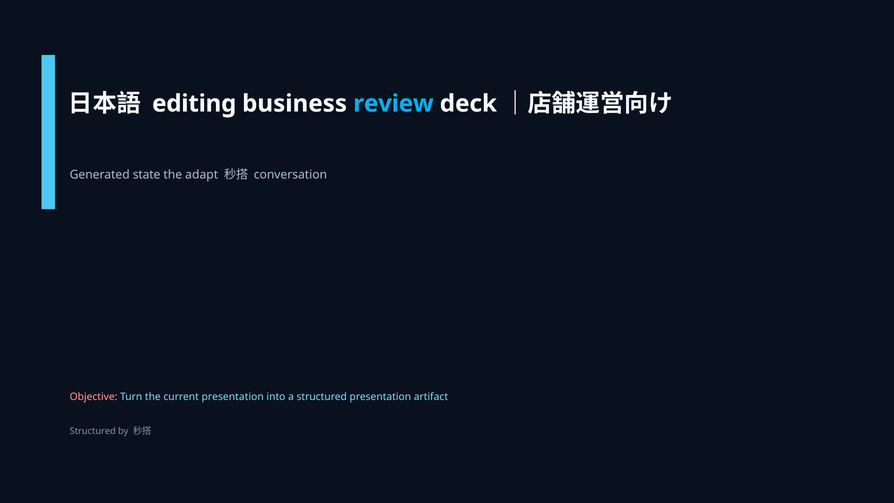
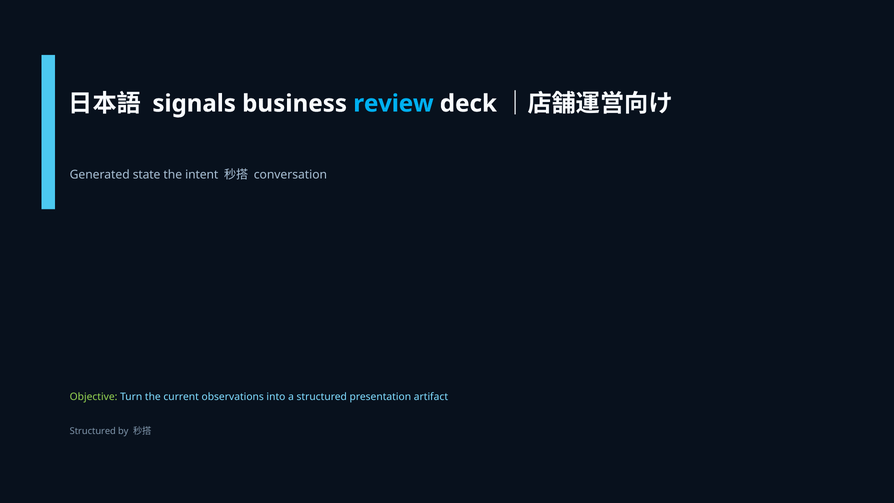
editing: editing -> signals
adapt: adapt -> intent
Objective colour: pink -> light green
current presentation: presentation -> observations
